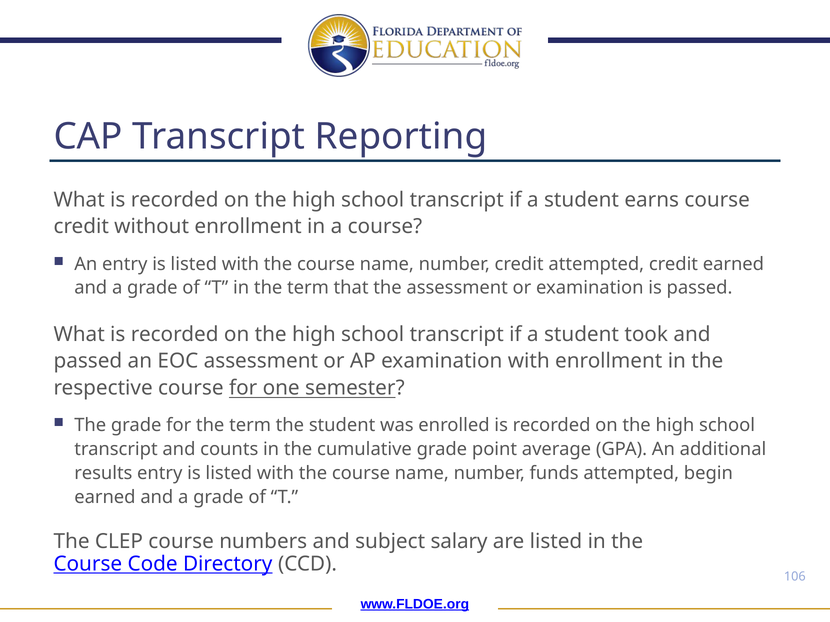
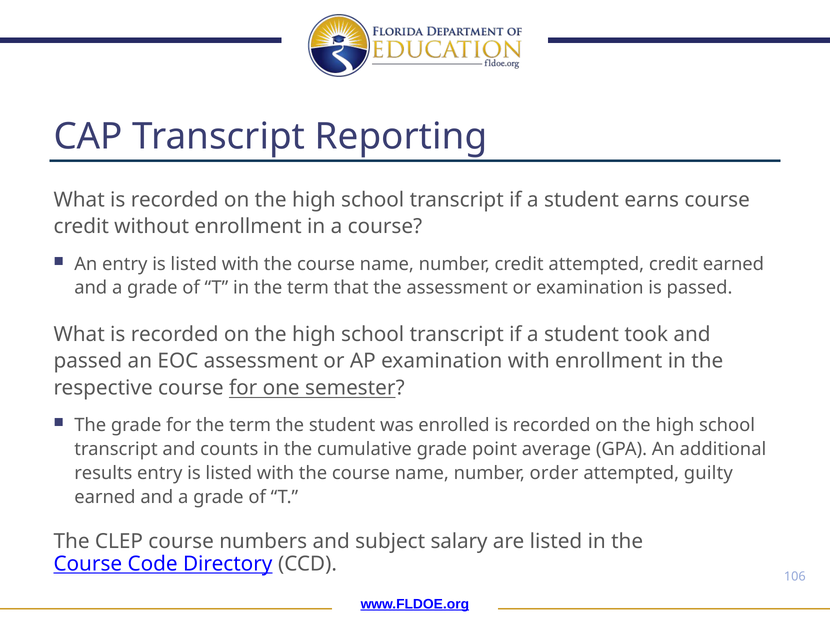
funds: funds -> order
begin: begin -> guilty
